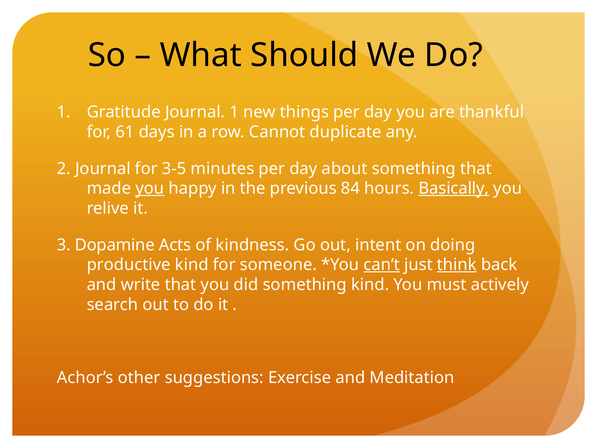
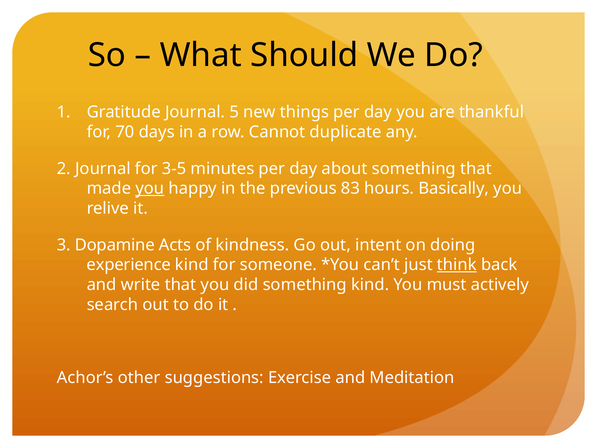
Journal 1: 1 -> 5
61: 61 -> 70
84: 84 -> 83
Basically underline: present -> none
productive: productive -> experience
can’t underline: present -> none
